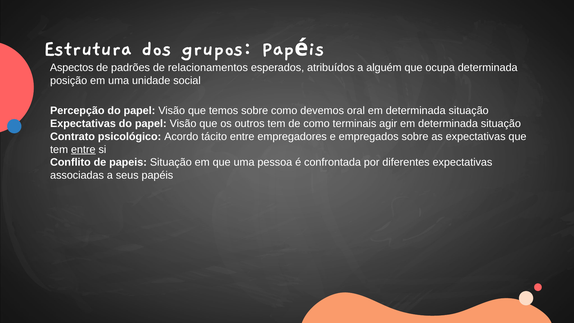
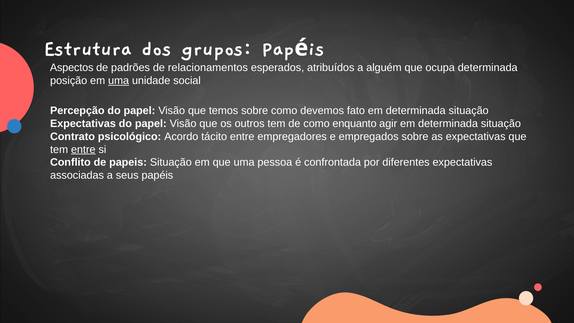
uma at (119, 81) underline: none -> present
oral: oral -> fato
terminais: terminais -> enquanto
